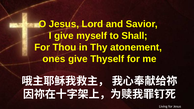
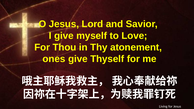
Shall: Shall -> Love
